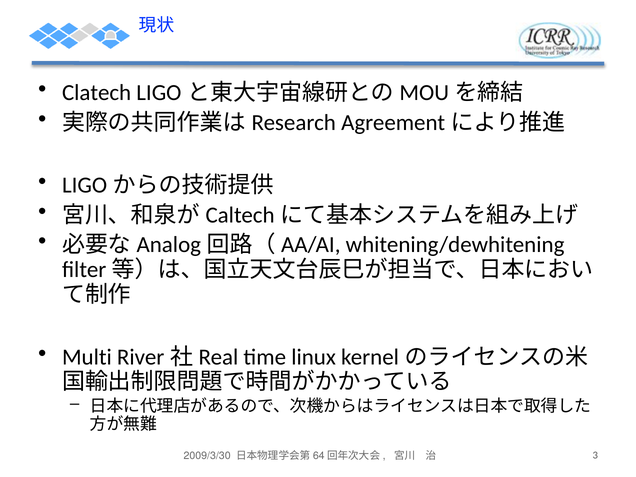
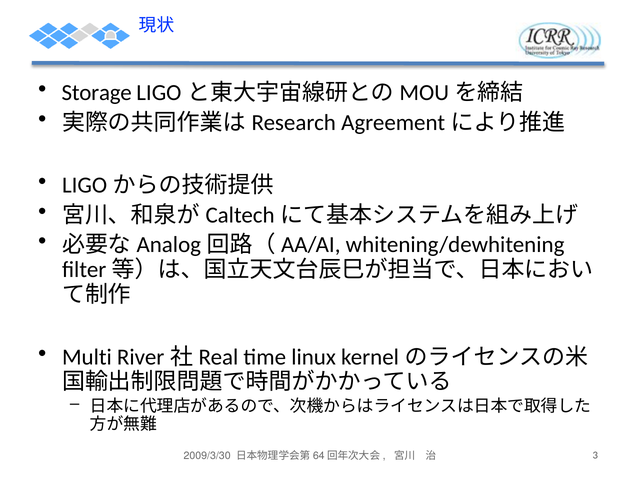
Clatech: Clatech -> Storage
